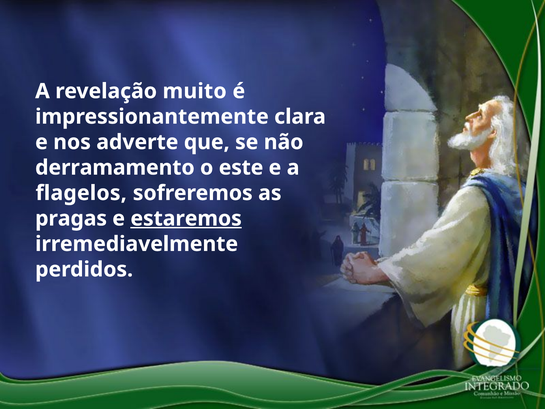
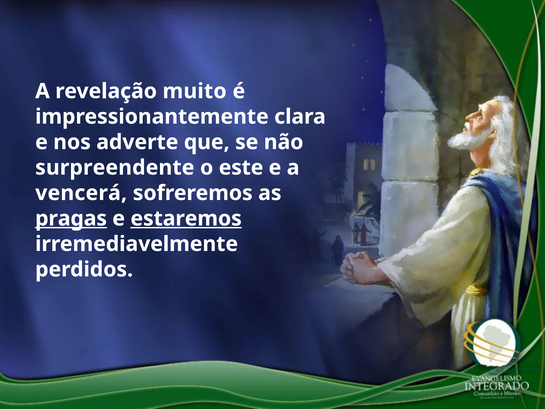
derramamento: derramamento -> surpreendente
flagelos: flagelos -> vencerá
pragas underline: none -> present
